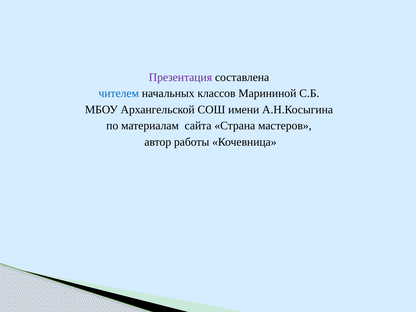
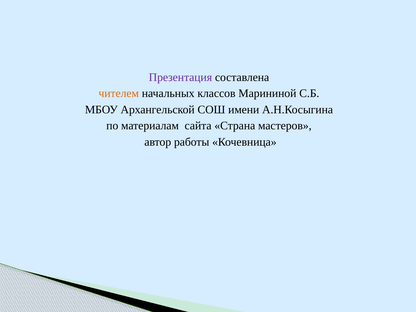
чителем colour: blue -> orange
